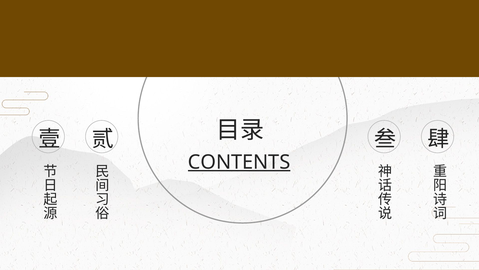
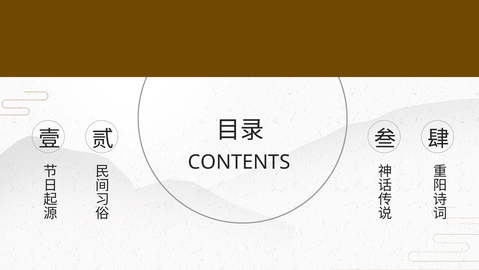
CONTENTS underline: present -> none
